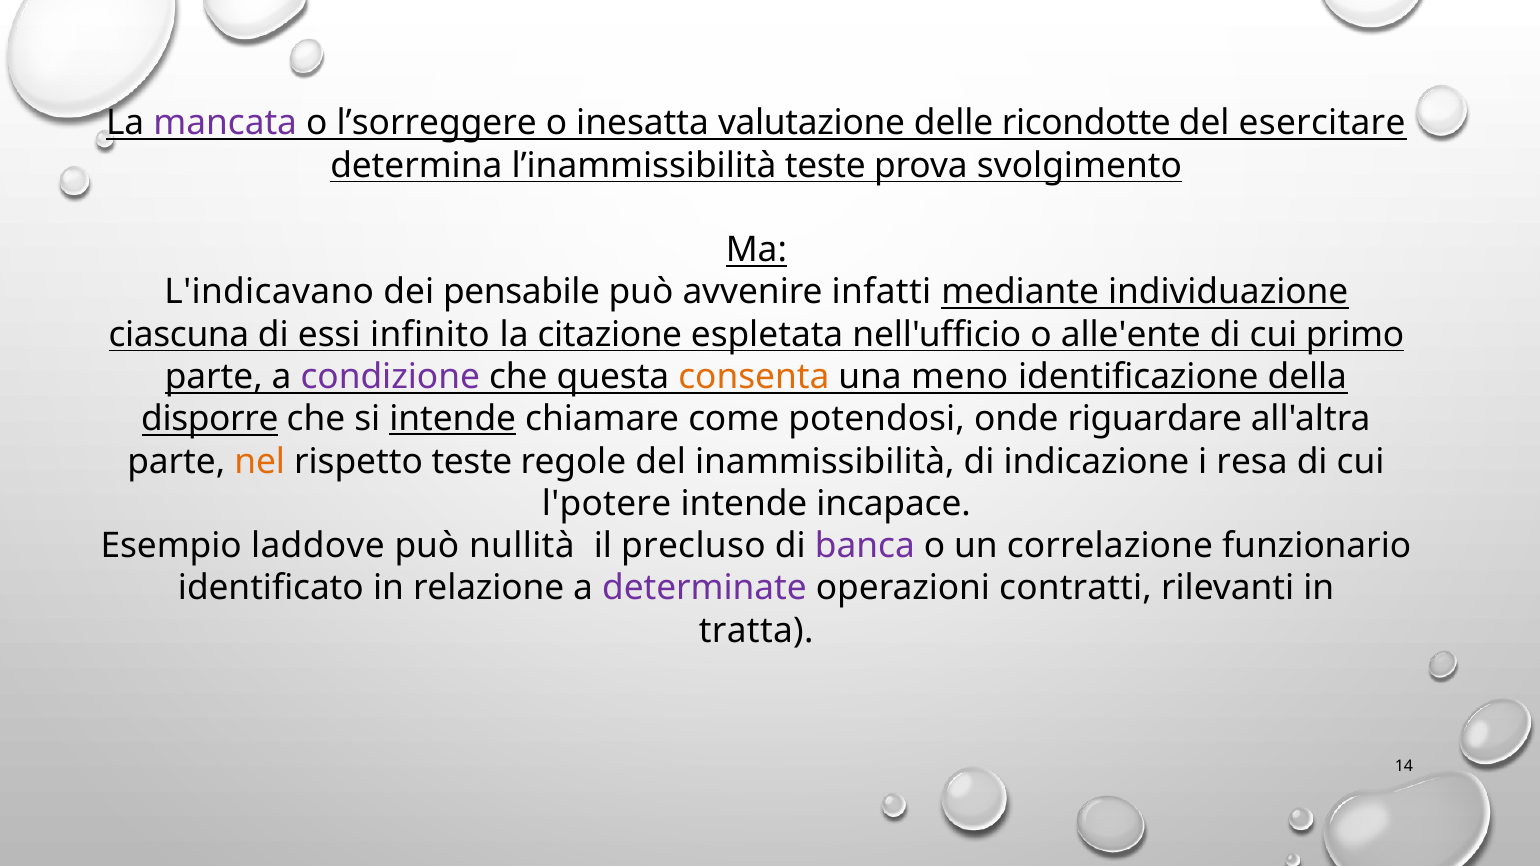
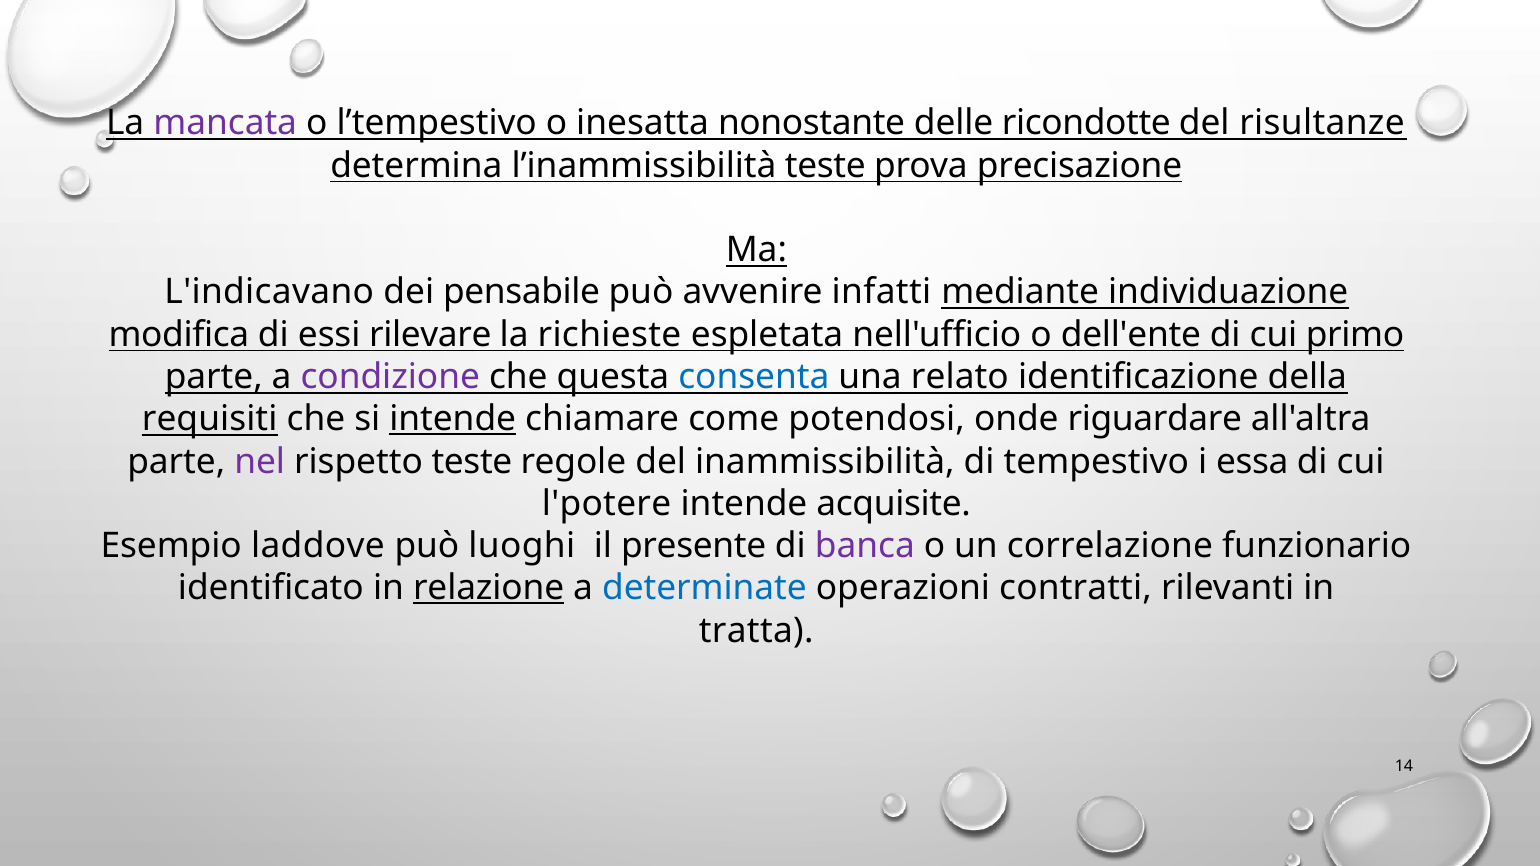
l’sorreggere: l’sorreggere -> l’tempestivo
valutazione: valutazione -> nonostante
esercitare: esercitare -> risultanze
svolgimento: svolgimento -> precisazione
ciascuna: ciascuna -> modifica
infinito: infinito -> rilevare
citazione: citazione -> richieste
alle'ente: alle'ente -> dell'ente
consenta colour: orange -> blue
meno: meno -> relato
disporre: disporre -> requisiti
nel colour: orange -> purple
indicazione: indicazione -> tempestivo
resa: resa -> essa
incapace: incapace -> acquisite
nullità: nullità -> luoghi
precluso: precluso -> presente
relazione underline: none -> present
determinate colour: purple -> blue
